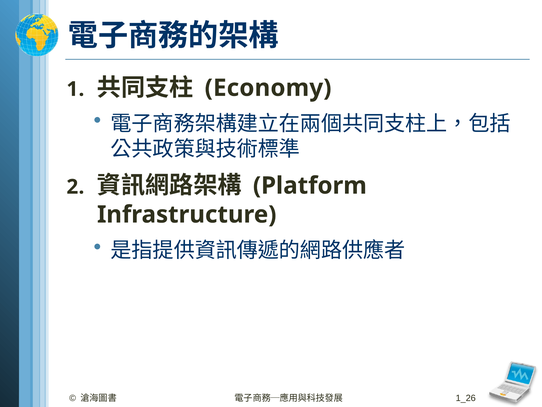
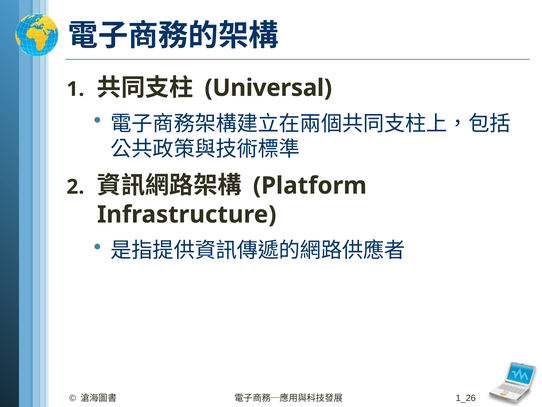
Economy: Economy -> Universal
